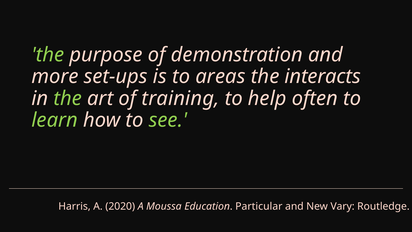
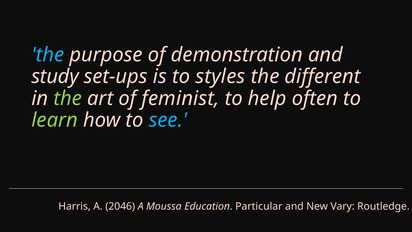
the at (48, 55) colour: light green -> light blue
more: more -> study
areas: areas -> styles
interacts: interacts -> different
training: training -> feminist
see colour: light green -> light blue
2020: 2020 -> 2046
